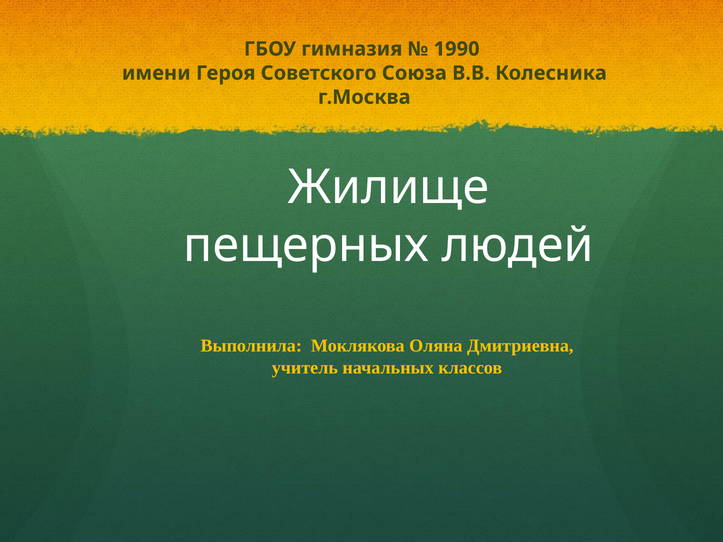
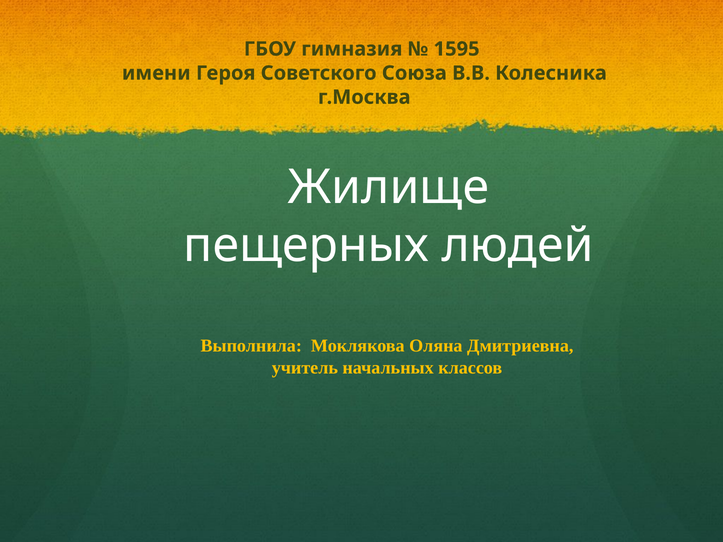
1990: 1990 -> 1595
